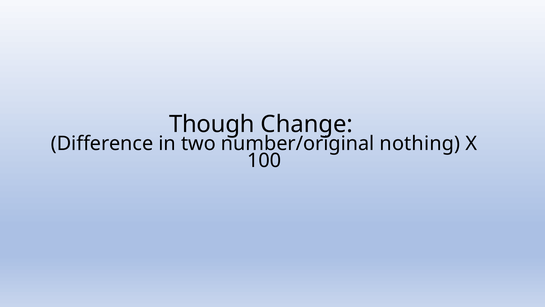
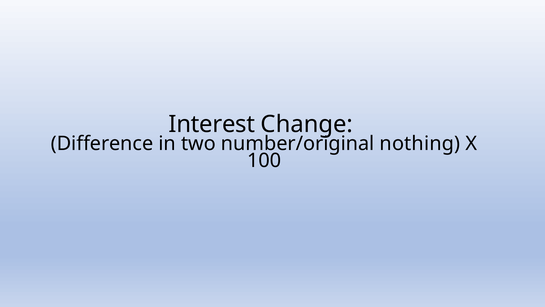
Though: Though -> Interest
